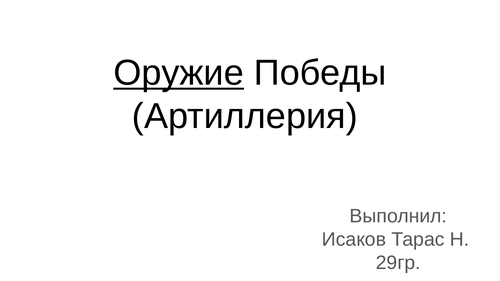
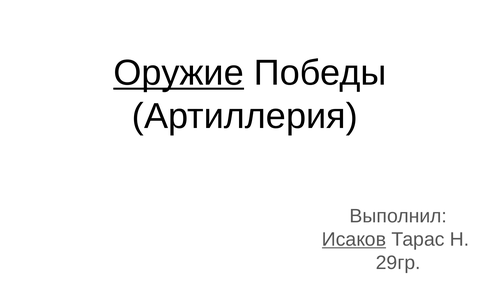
Исаков underline: none -> present
